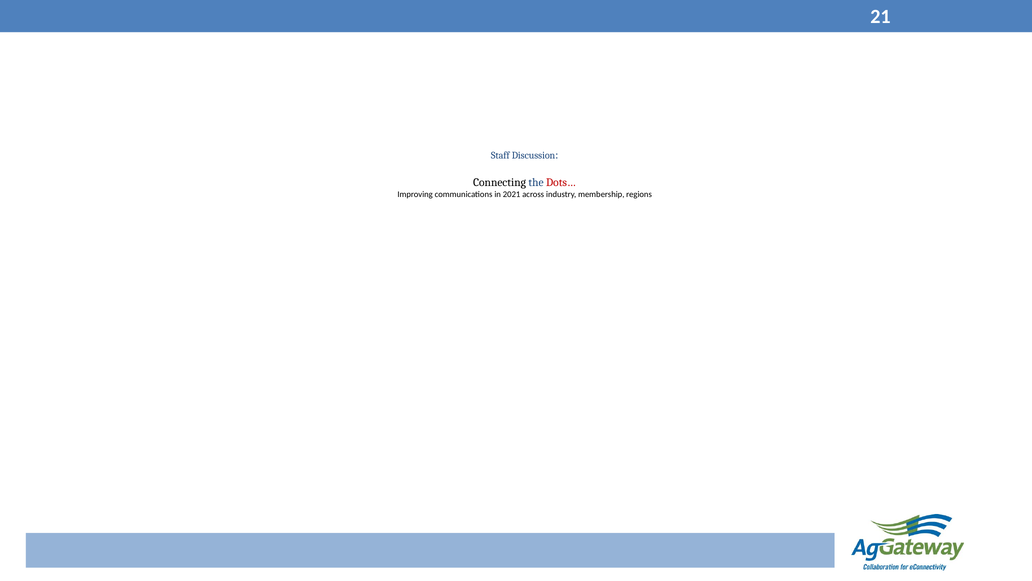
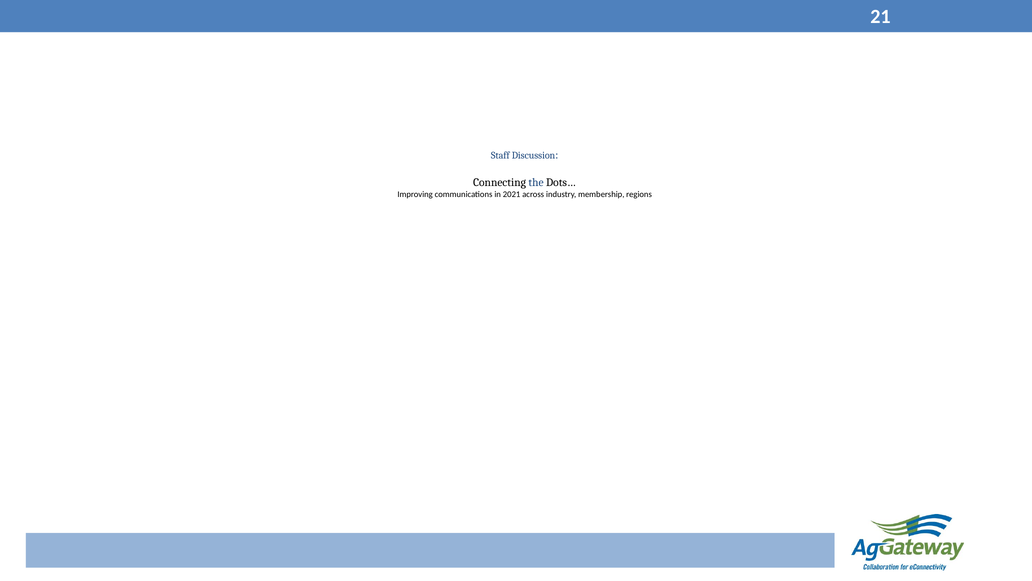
Dots… colour: red -> black
